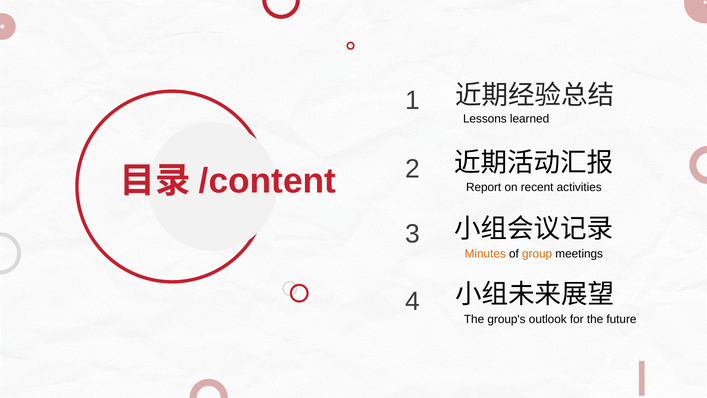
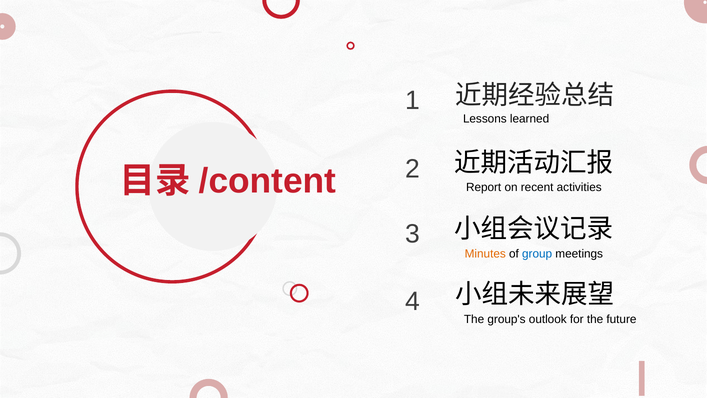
group colour: orange -> blue
